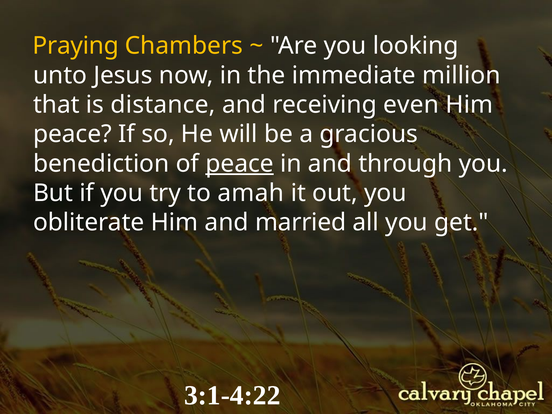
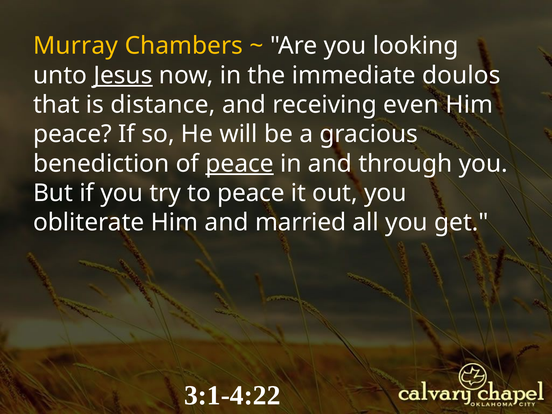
Praying: Praying -> Murray
Jesus underline: none -> present
million: million -> doulos
to amah: amah -> peace
